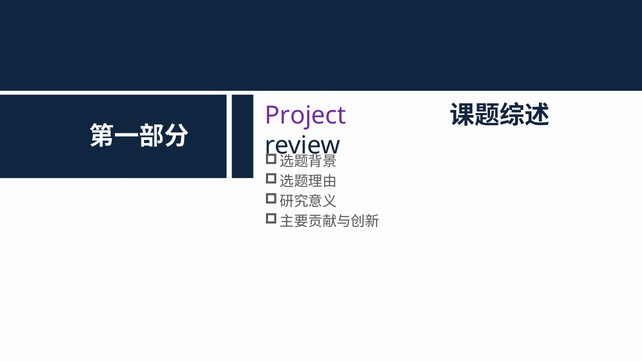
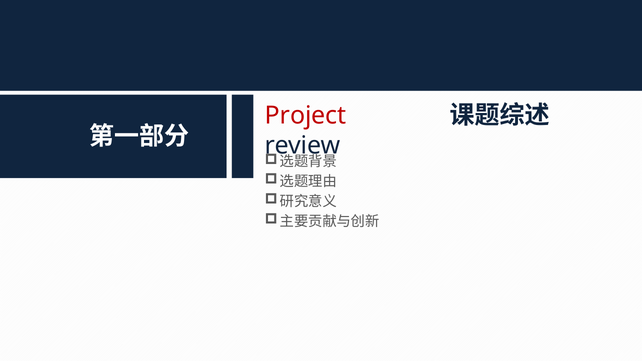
Project colour: purple -> red
